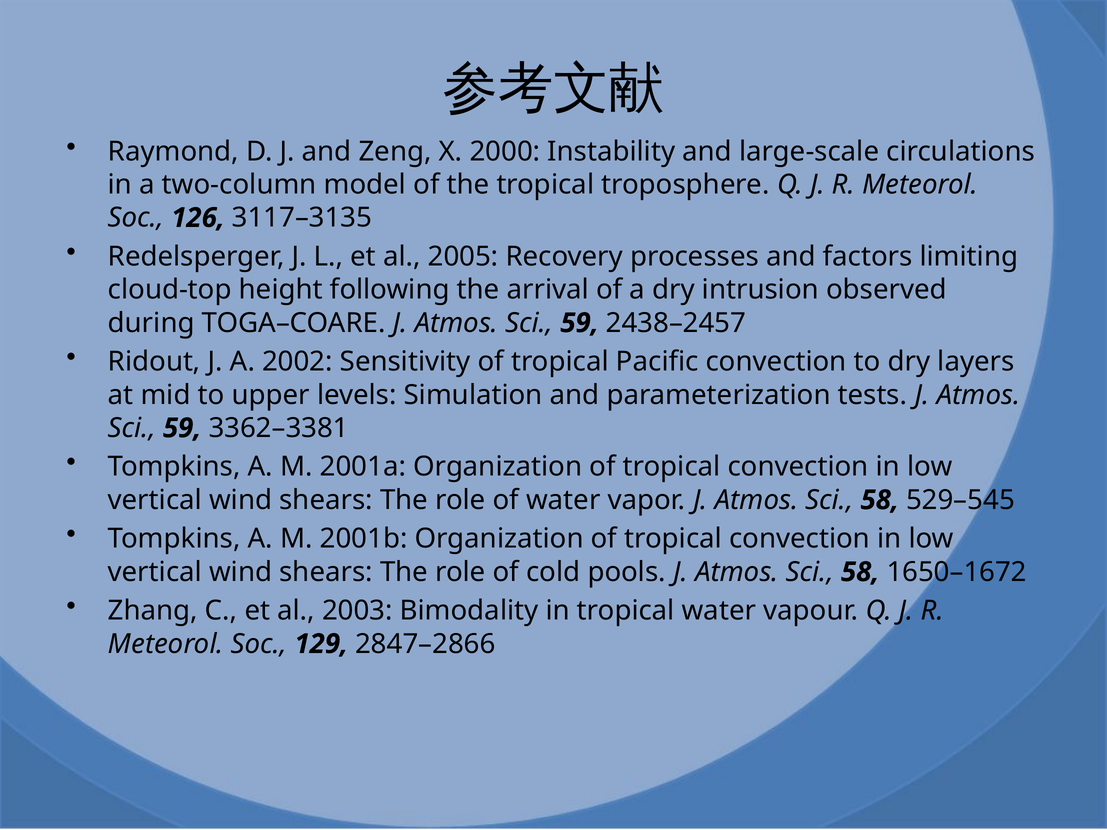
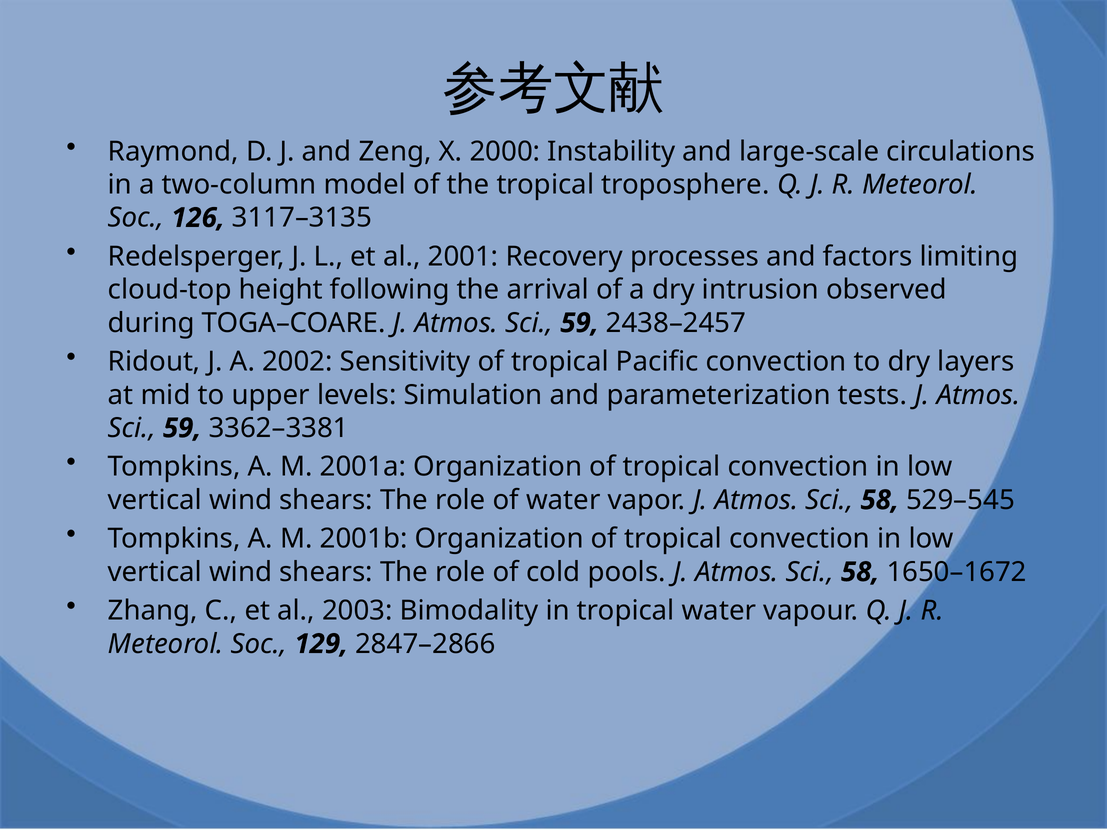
2005: 2005 -> 2001
